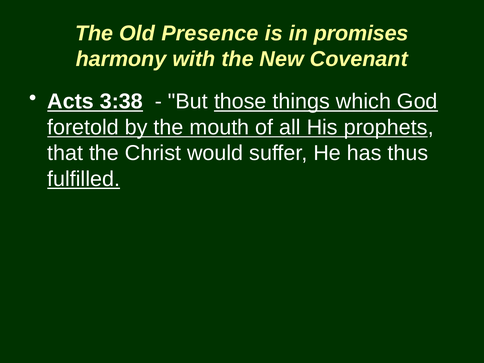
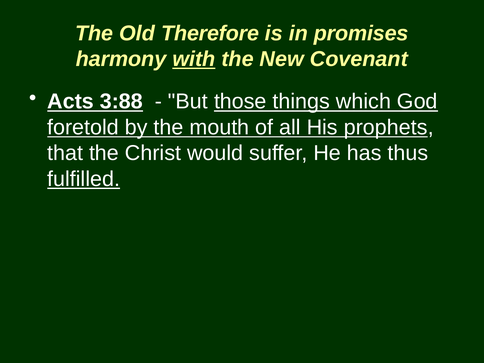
Presence: Presence -> Therefore
with underline: none -> present
3:38: 3:38 -> 3:88
